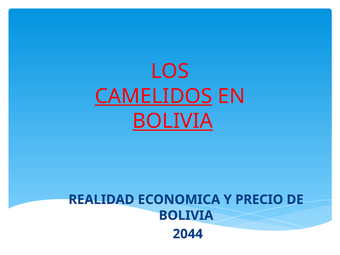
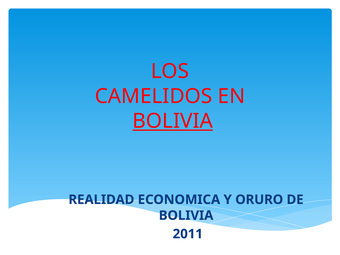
CAMELIDOS underline: present -> none
PRECIO: PRECIO -> ORURO
2044: 2044 -> 2011
